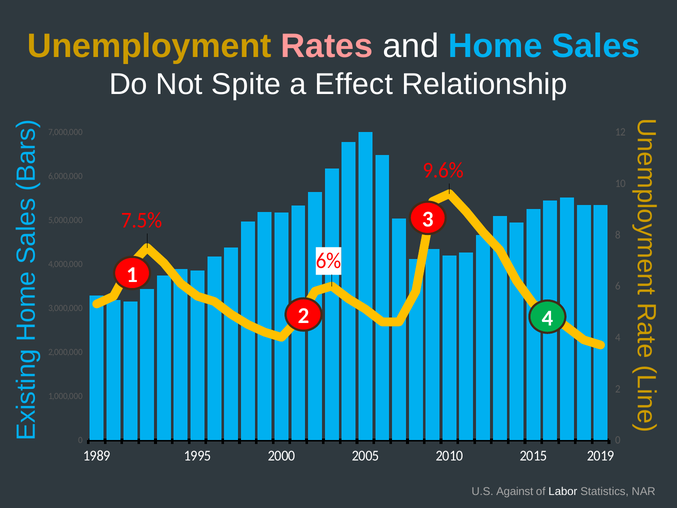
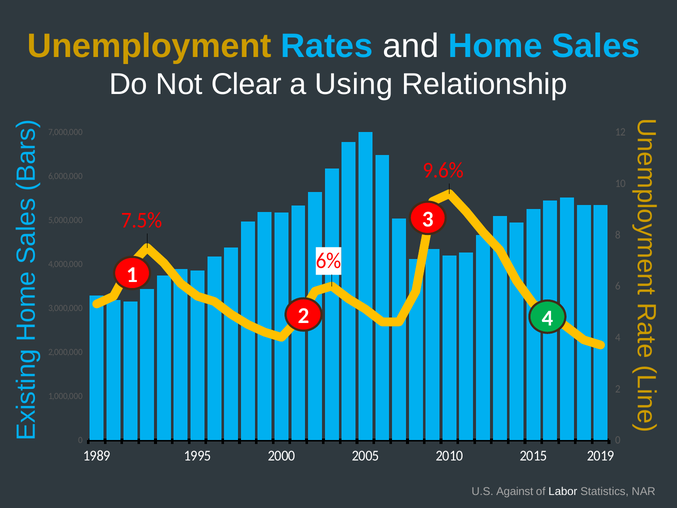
Rates colour: pink -> light blue
Spite: Spite -> Clear
Effect: Effect -> Using
